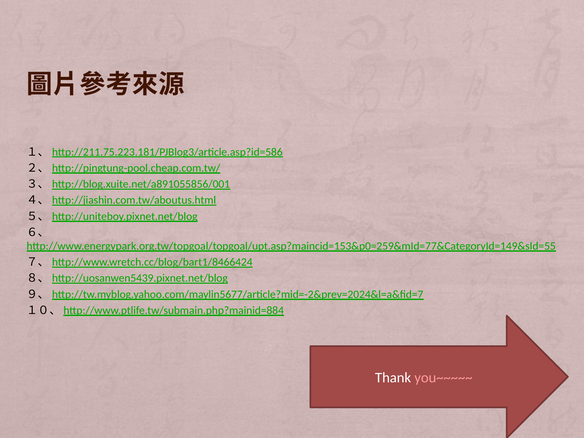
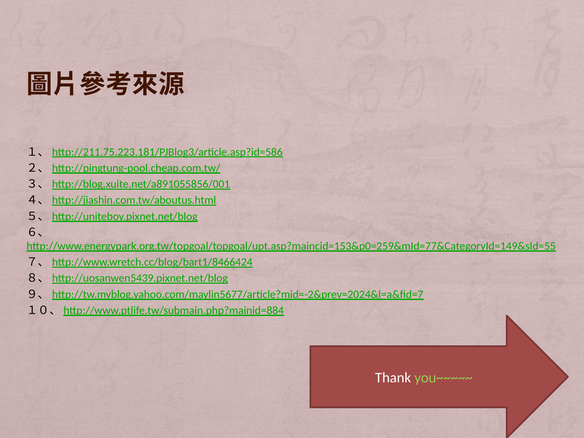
you~~~~~ colour: pink -> light green
